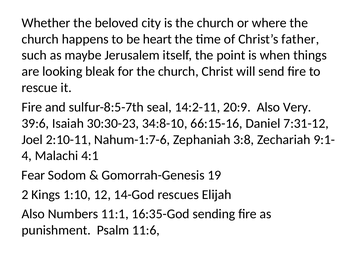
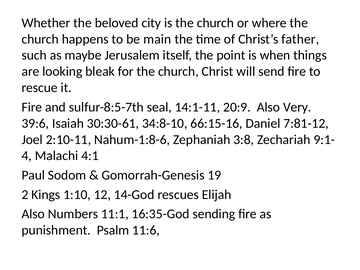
heart: heart -> main
14:2-11: 14:2-11 -> 14:1-11
30:30-23: 30:30-23 -> 30:30-61
7:31-12: 7:31-12 -> 7:81-12
Nahum-1:7-6: Nahum-1:7-6 -> Nahum-1:8-6
Fear: Fear -> Paul
